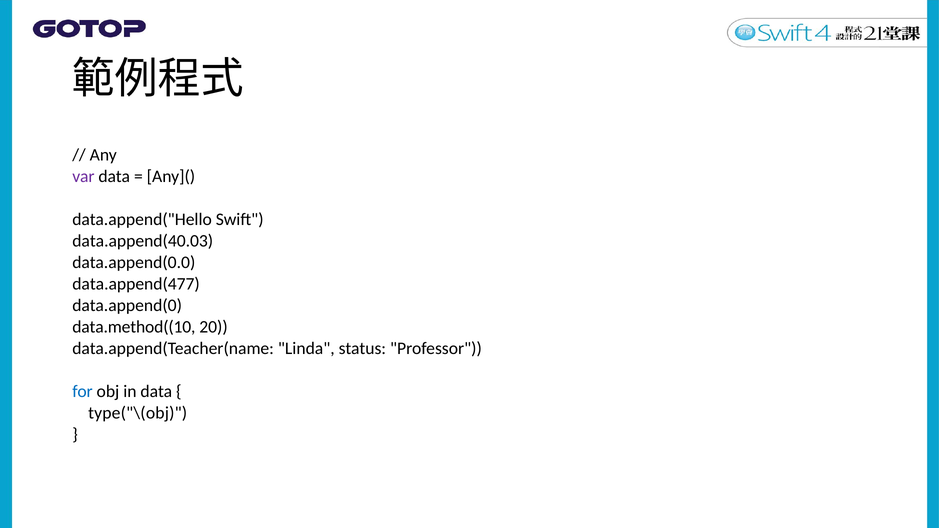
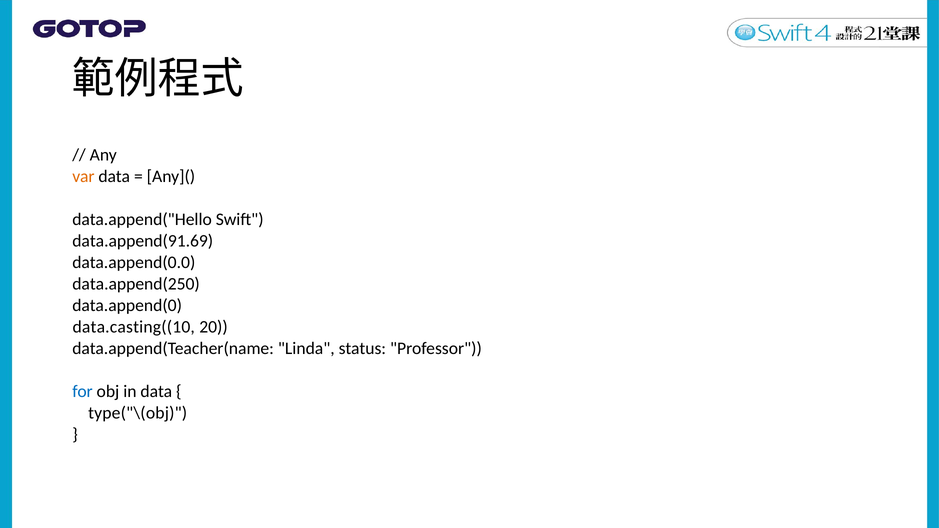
var colour: purple -> orange
data.append(40.03: data.append(40.03 -> data.append(91.69
data.append(477: data.append(477 -> data.append(250
data.method((10: data.method((10 -> data.casting((10
